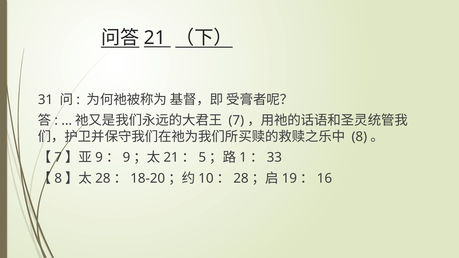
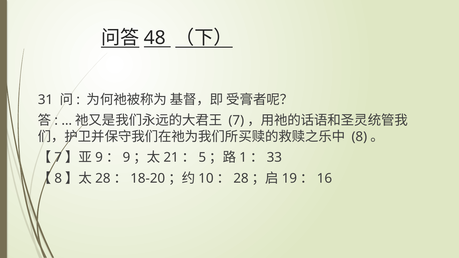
21 at (155, 38): 21 -> 48
